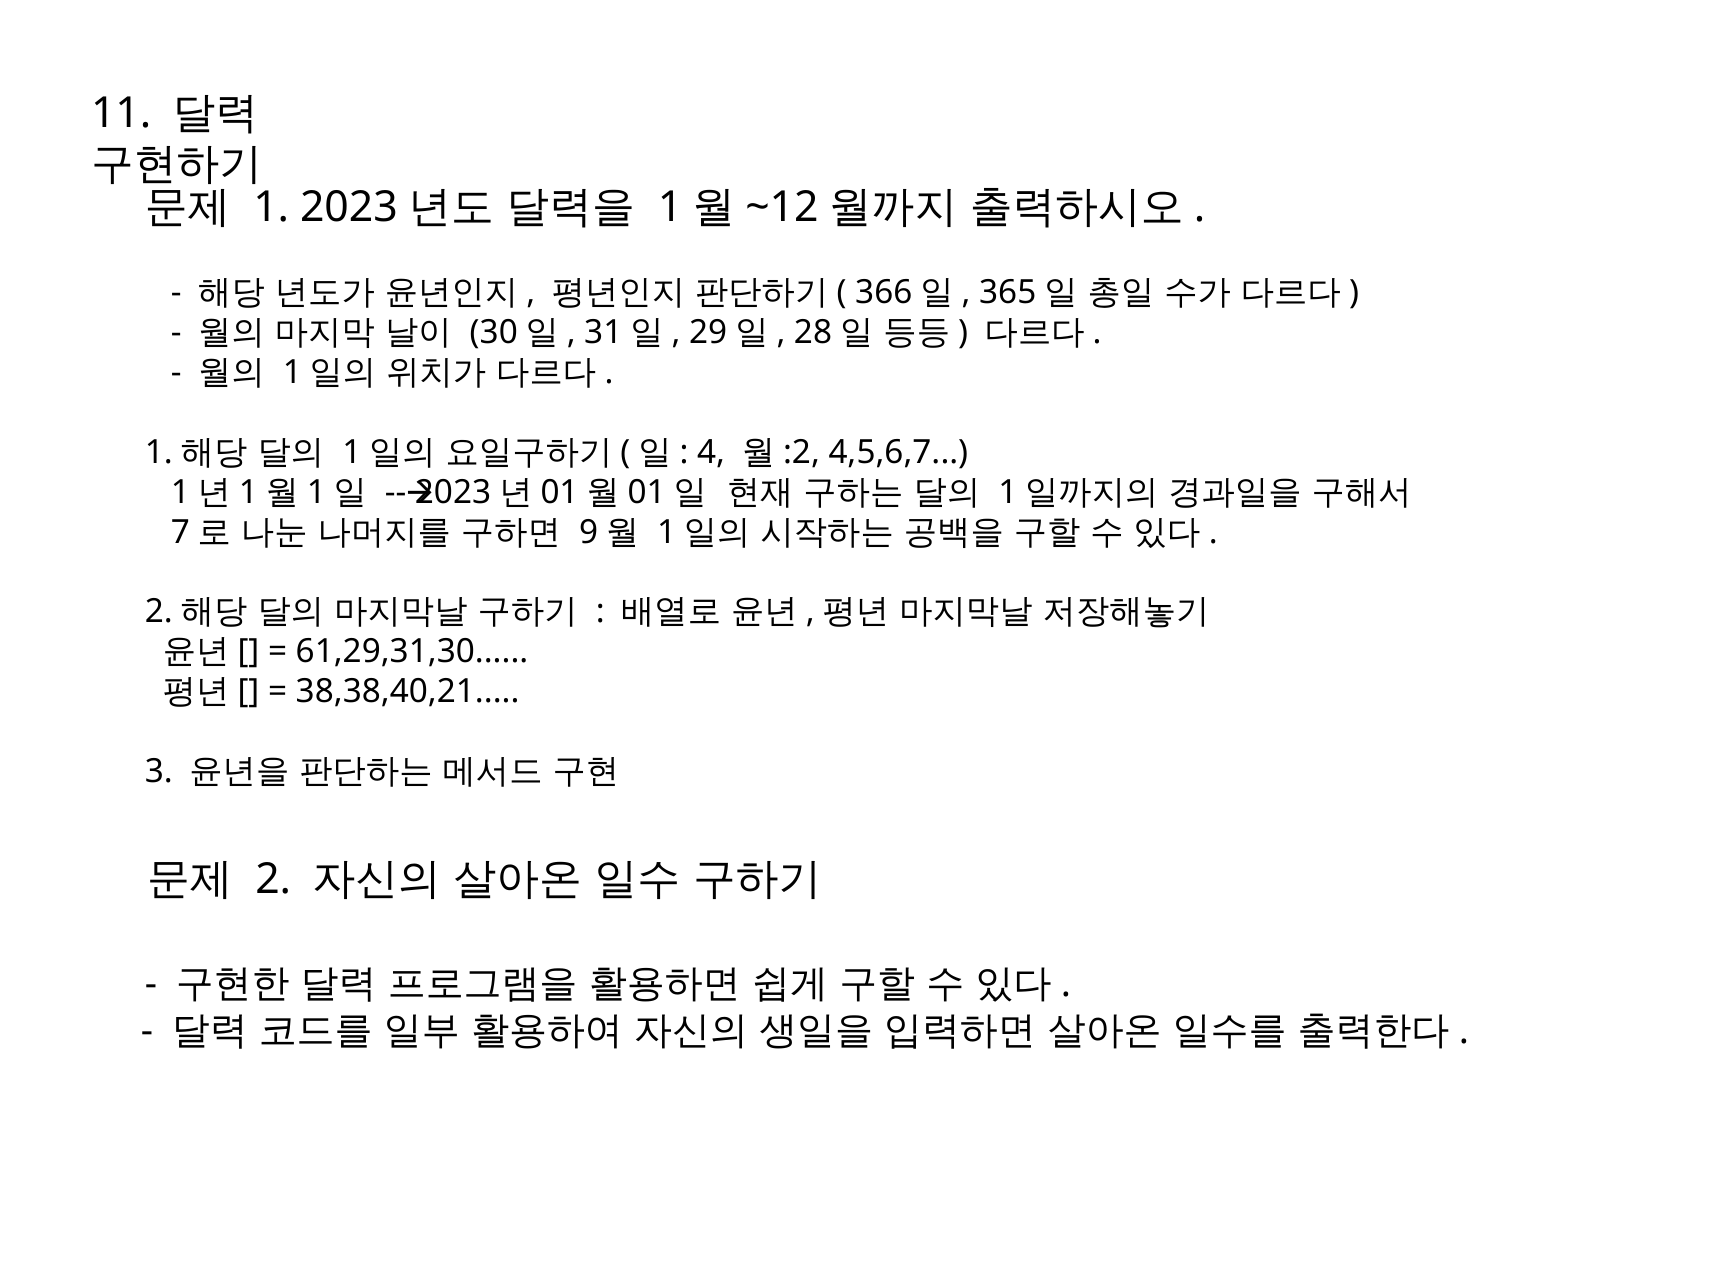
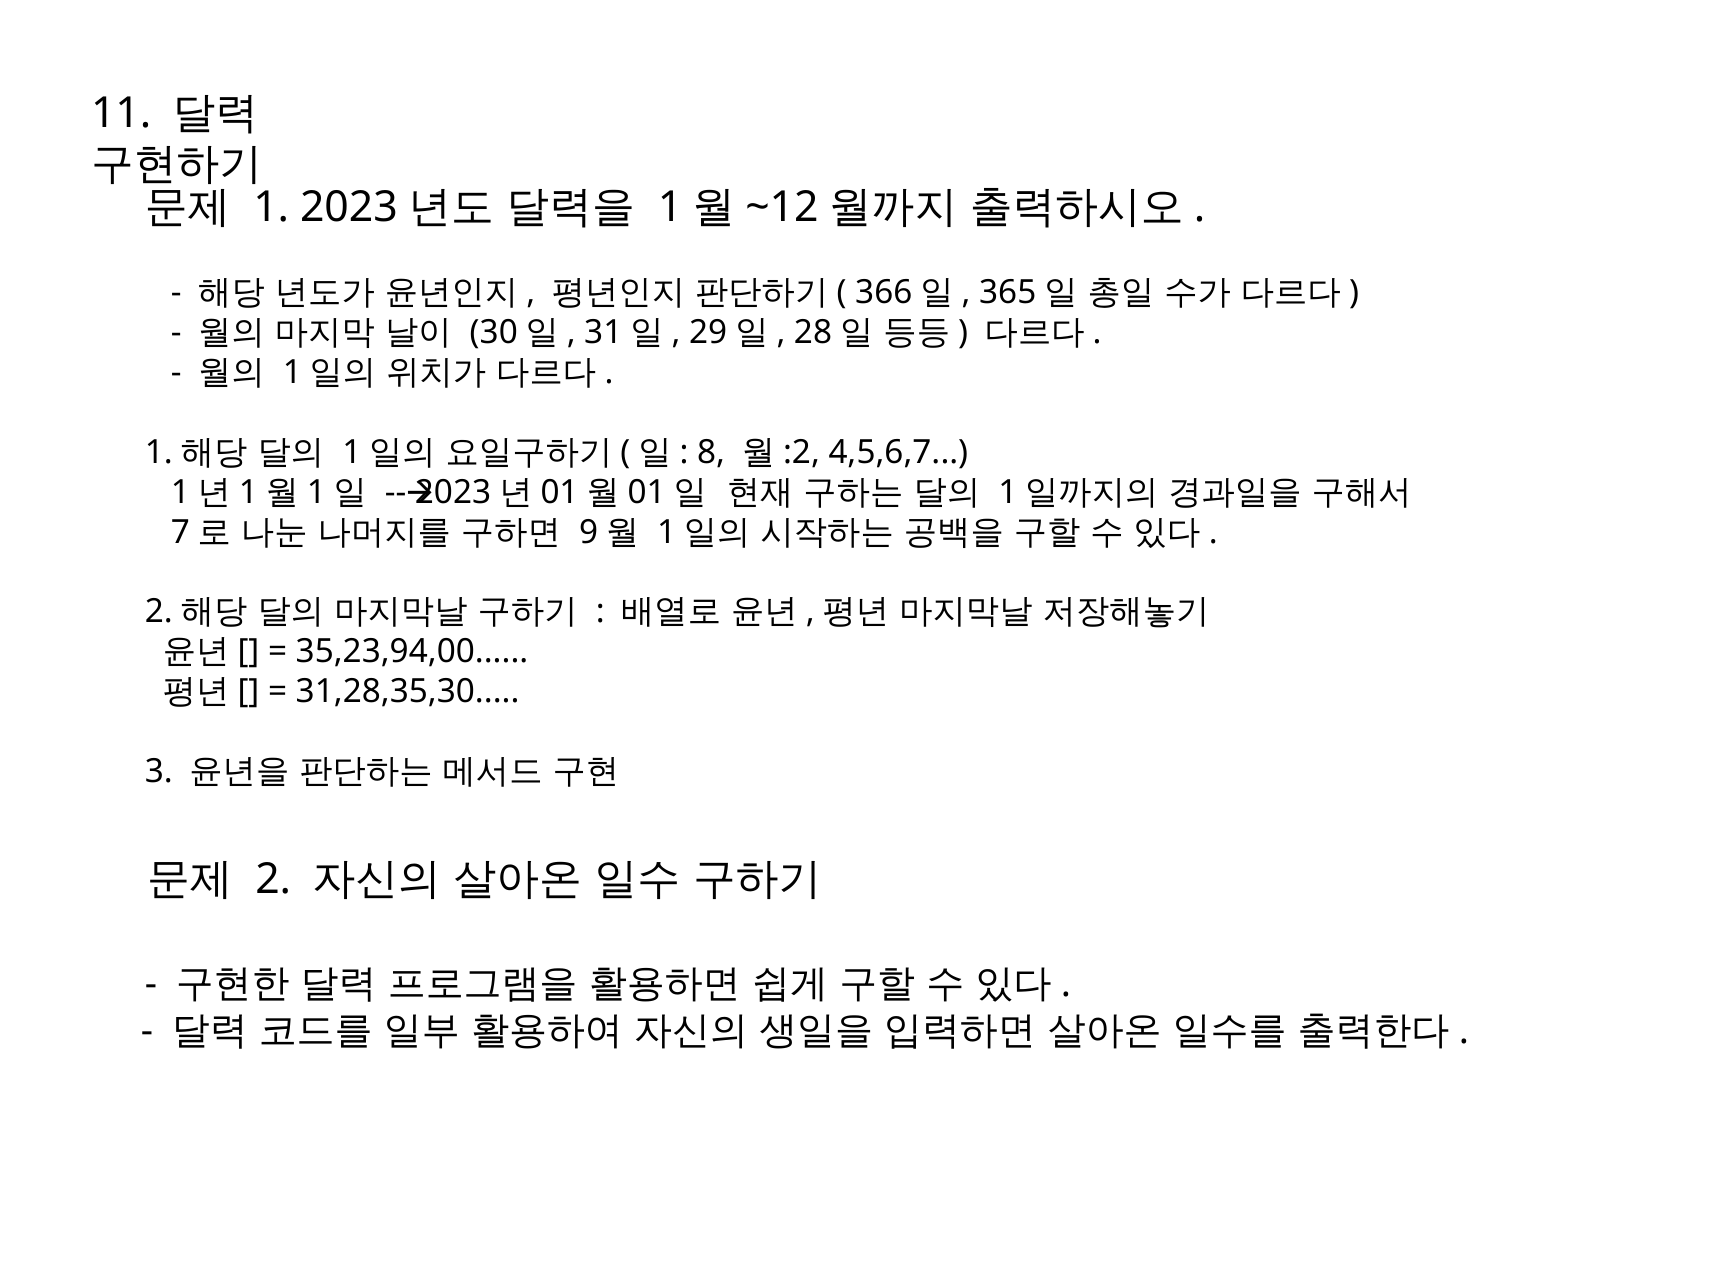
4: 4 -> 8
61,29,31,30: 61,29,31,30 -> 35,23,94,00
38,38,40,21: 38,38,40,21 -> 31,28,35,30
